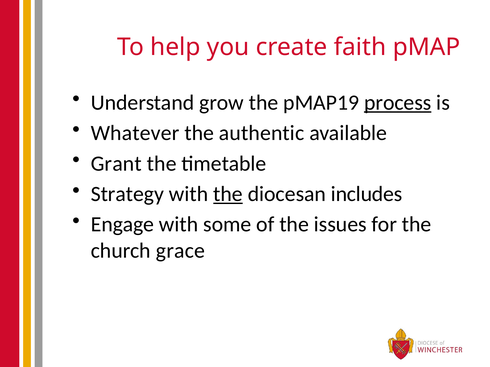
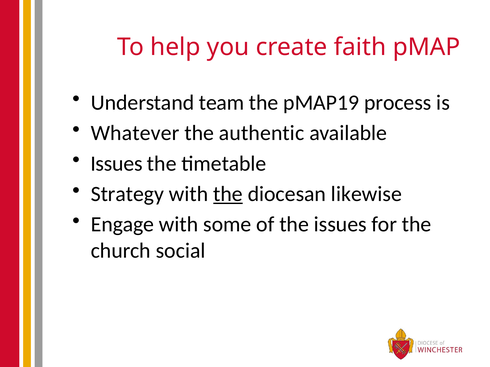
grow: grow -> team
process underline: present -> none
Grant at (116, 164): Grant -> Issues
includes: includes -> likewise
grace: grace -> social
